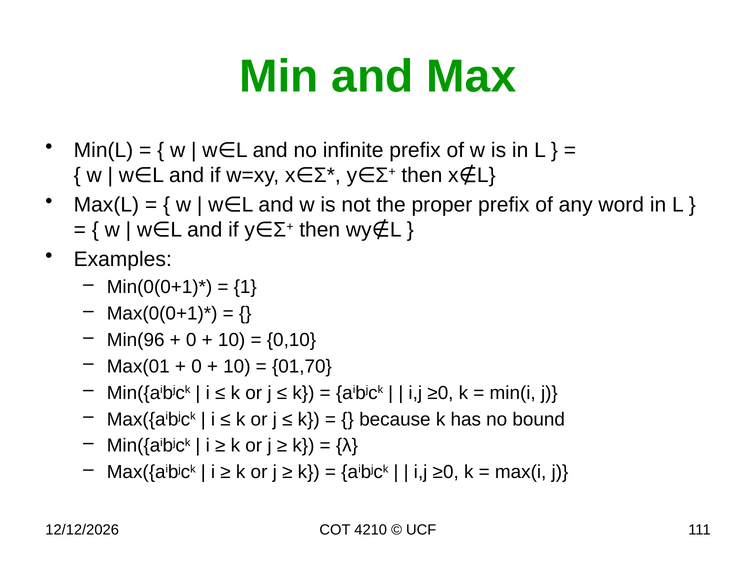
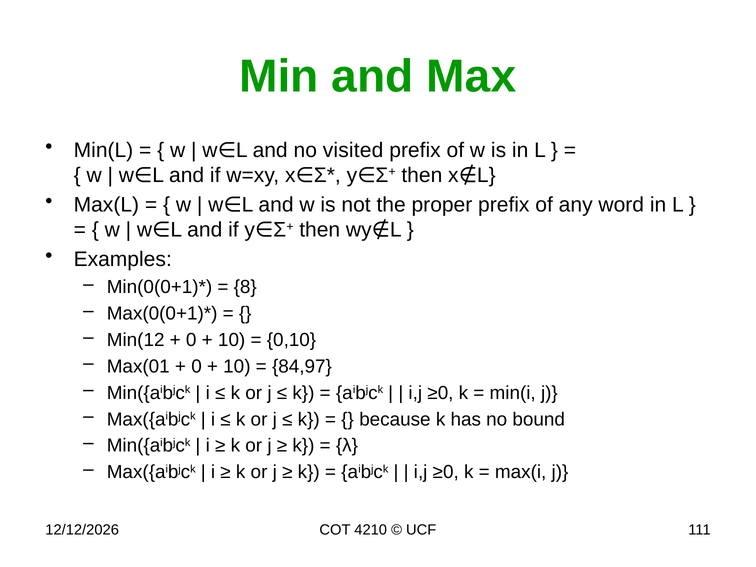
infinite: infinite -> visited
1: 1 -> 8
Min(96: Min(96 -> Min(12
01,70: 01,70 -> 84,97
